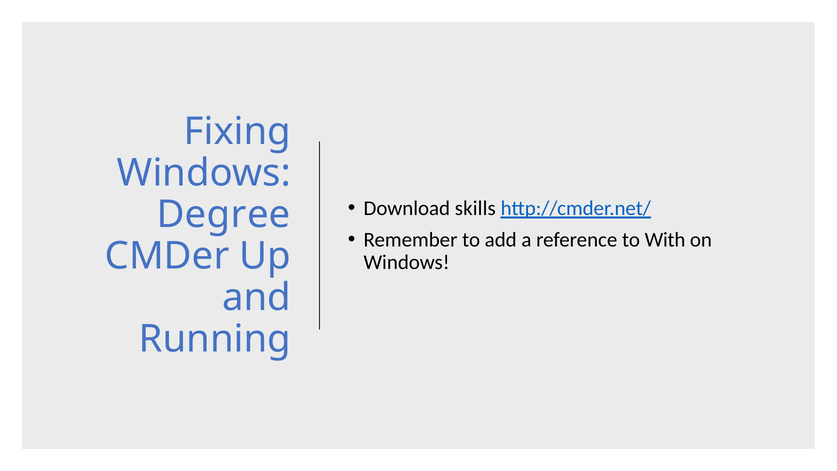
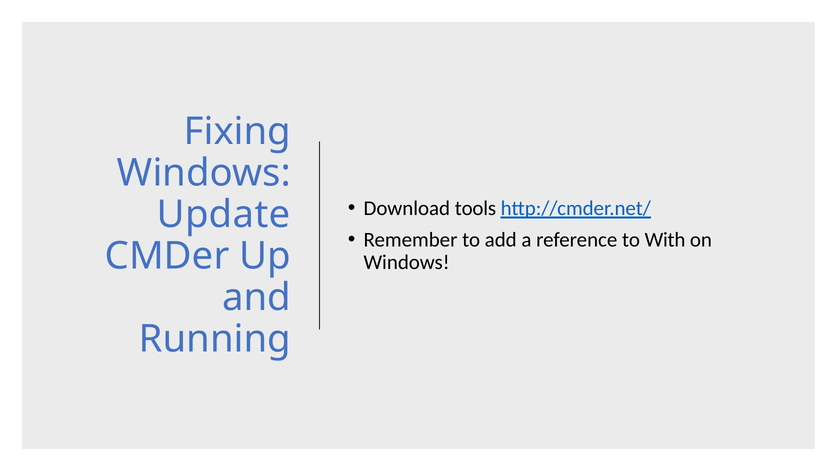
skills: skills -> tools
Degree: Degree -> Update
